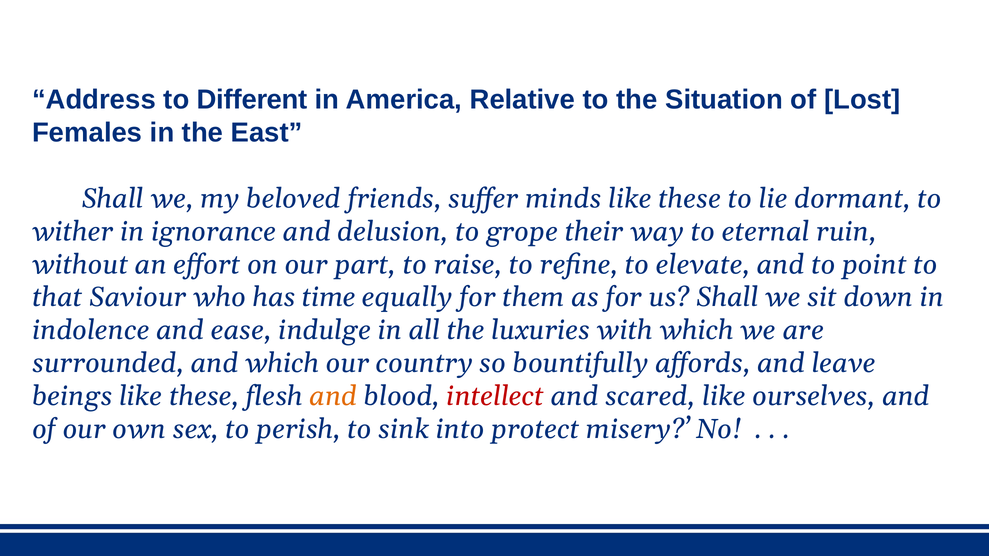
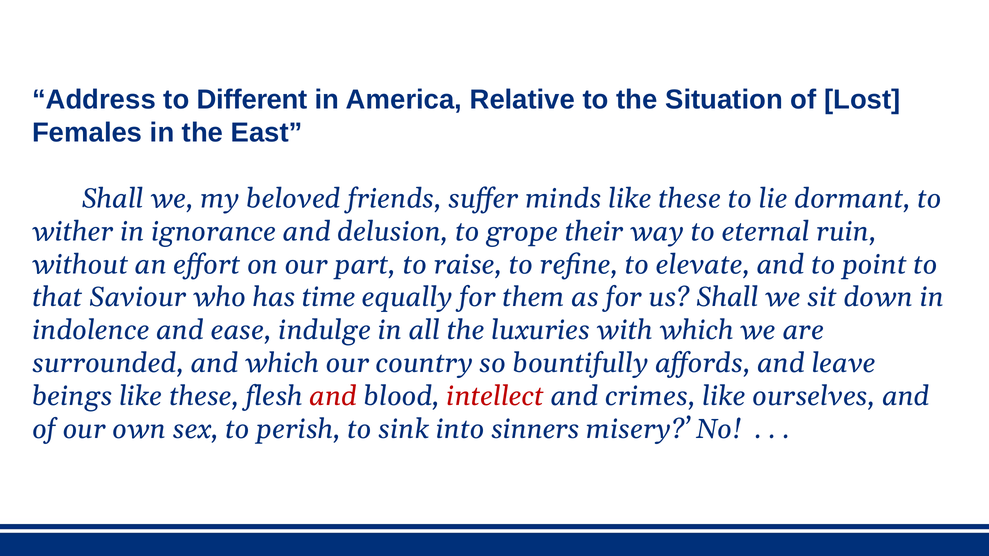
and at (333, 397) colour: orange -> red
scared: scared -> crimes
protect: protect -> sinners
